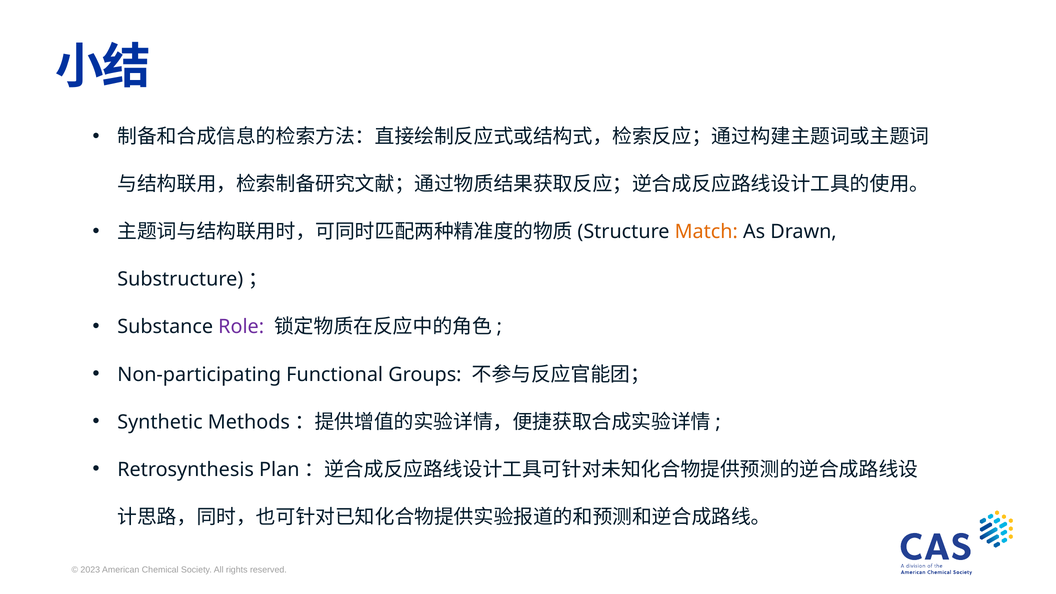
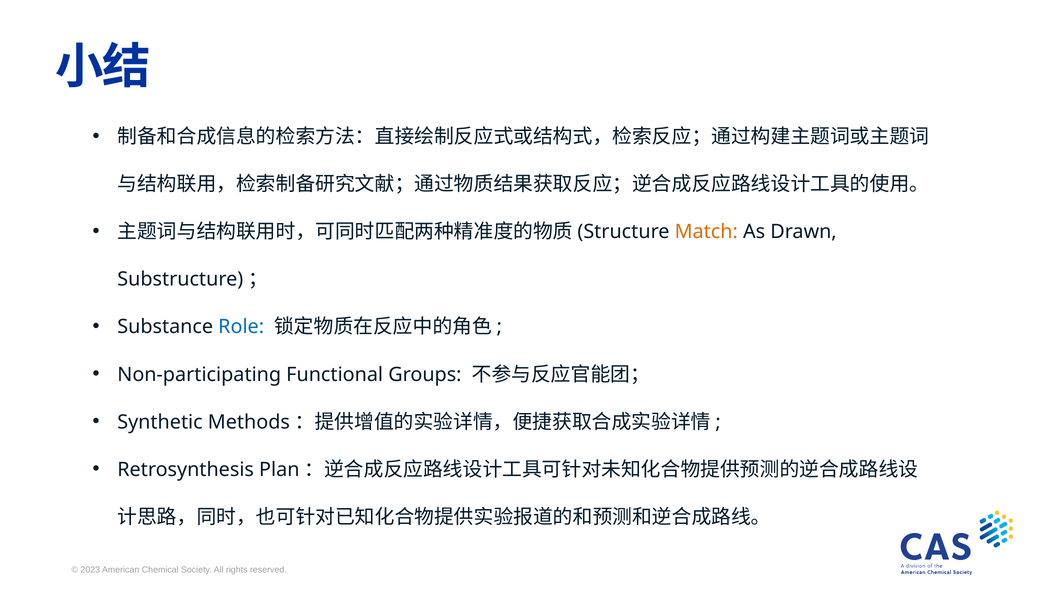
Role colour: purple -> blue
